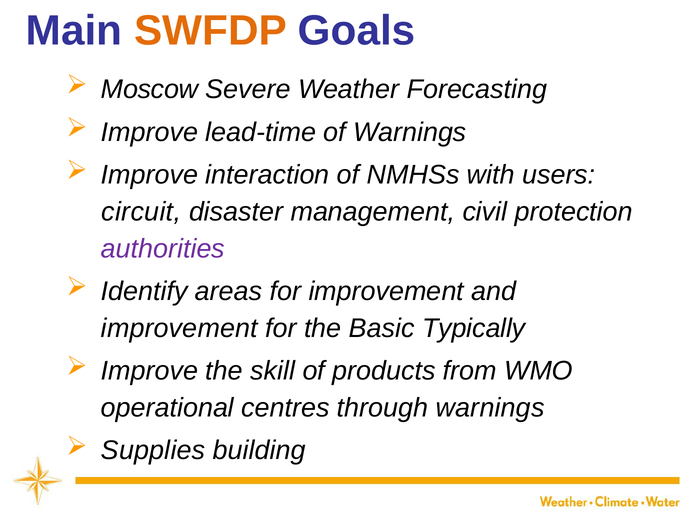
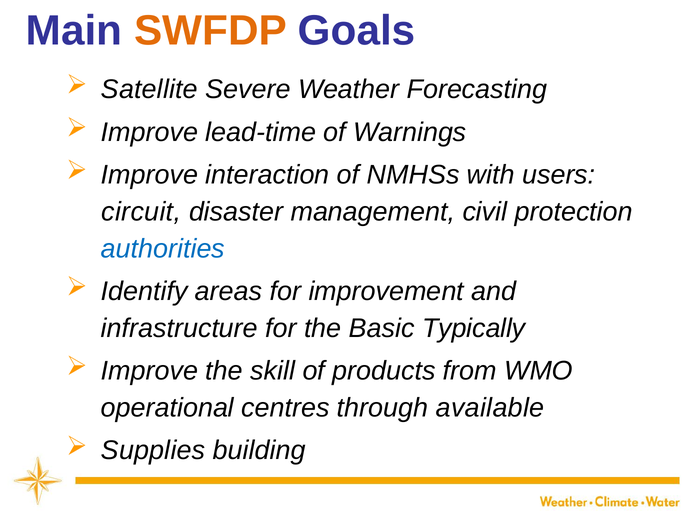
Moscow: Moscow -> Satellite
authorities colour: purple -> blue
improvement at (179, 328): improvement -> infrastructure
through warnings: warnings -> available
